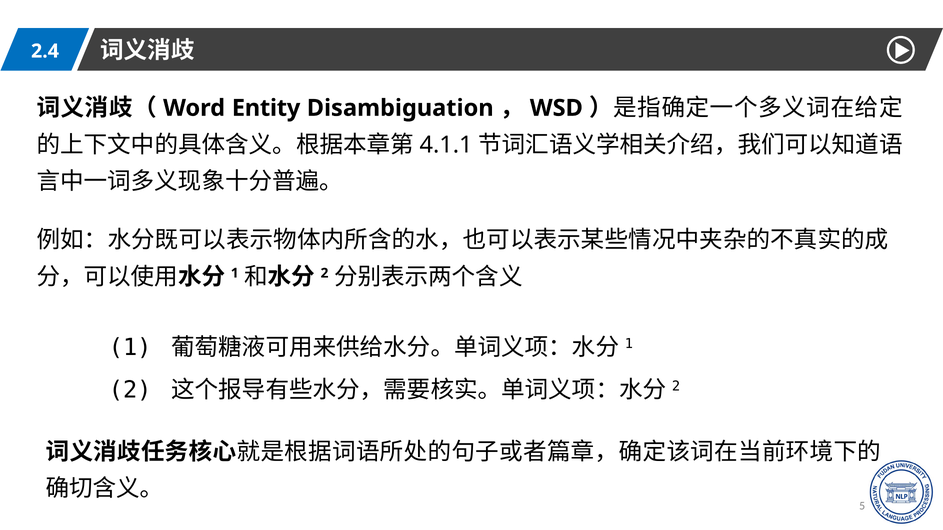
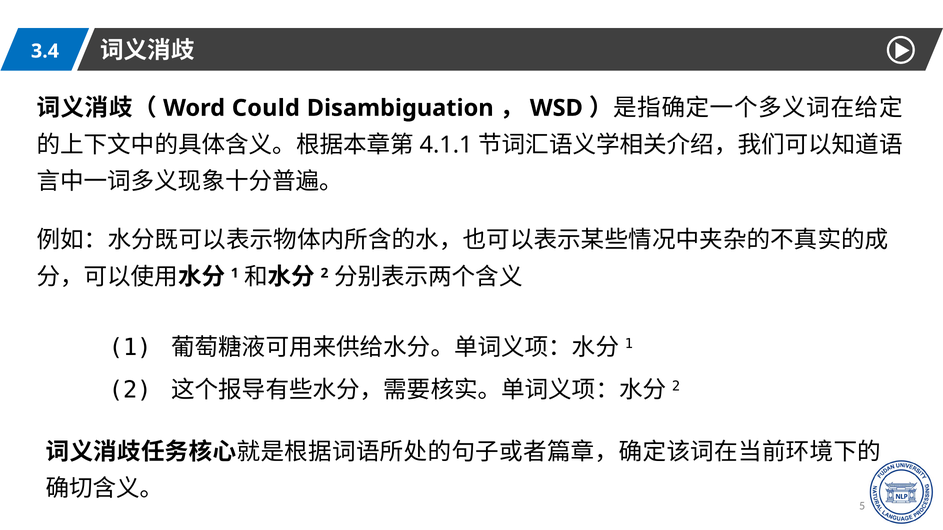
2.4: 2.4 -> 3.4
Entity: Entity -> Could
